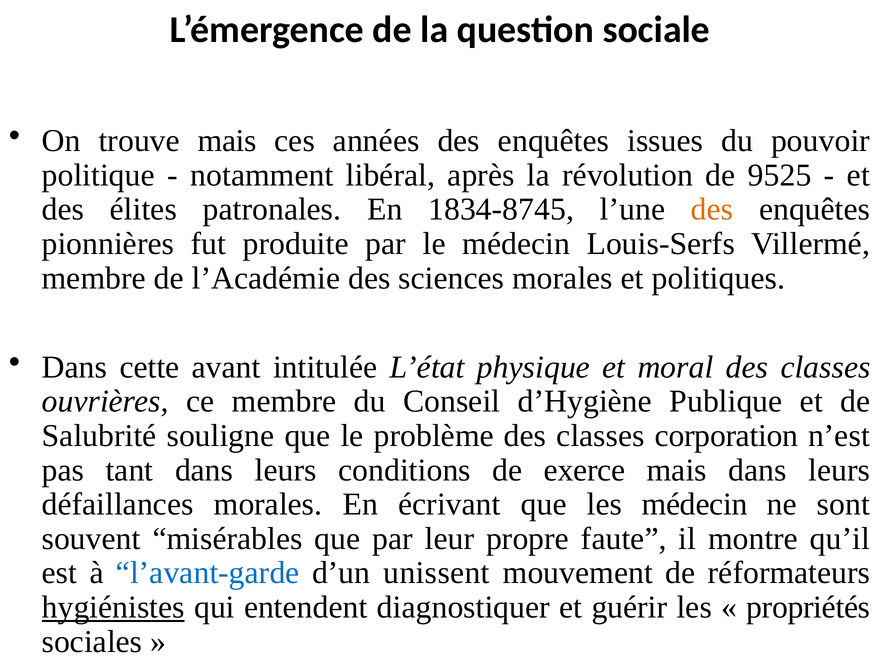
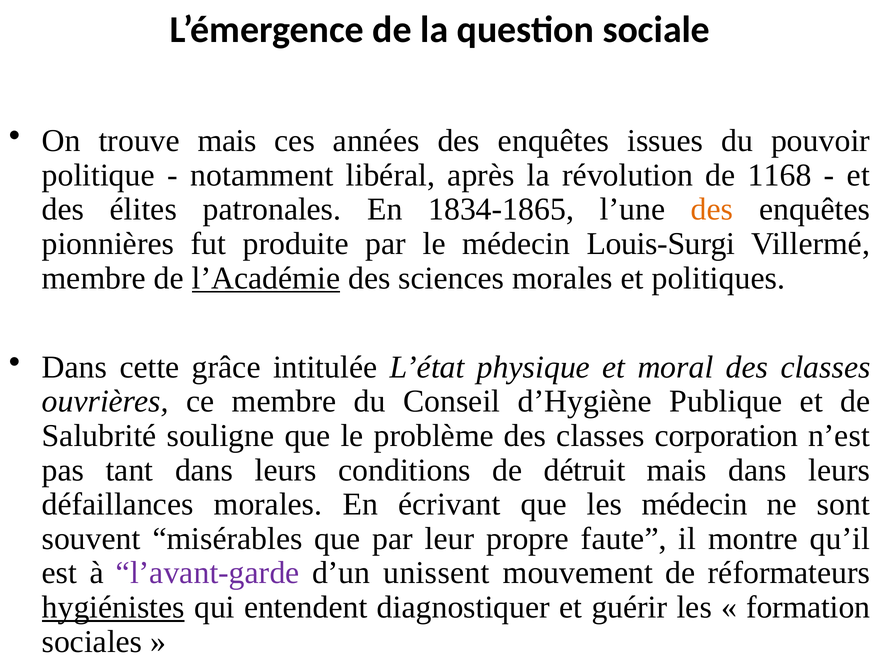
9525: 9525 -> 1168
1834-8745: 1834-8745 -> 1834-1865
Louis-Serfs: Louis-Serfs -> Louis-Surgi
l’Académie underline: none -> present
avant: avant -> grâce
exerce: exerce -> détruit
l’avant-garde colour: blue -> purple
propriétés: propriétés -> formation
